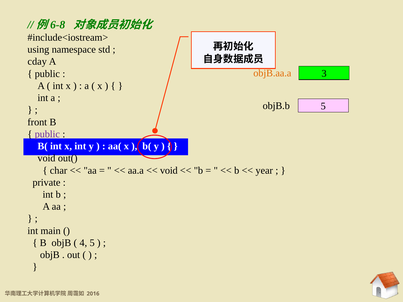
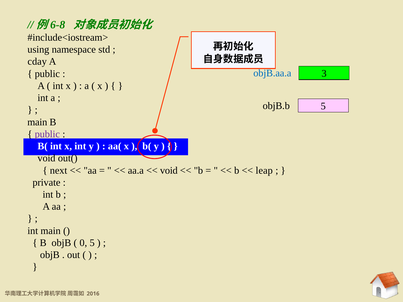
objB.aa.a colour: orange -> blue
front at (37, 122): front -> main
char: char -> next
year: year -> leap
4: 4 -> 0
